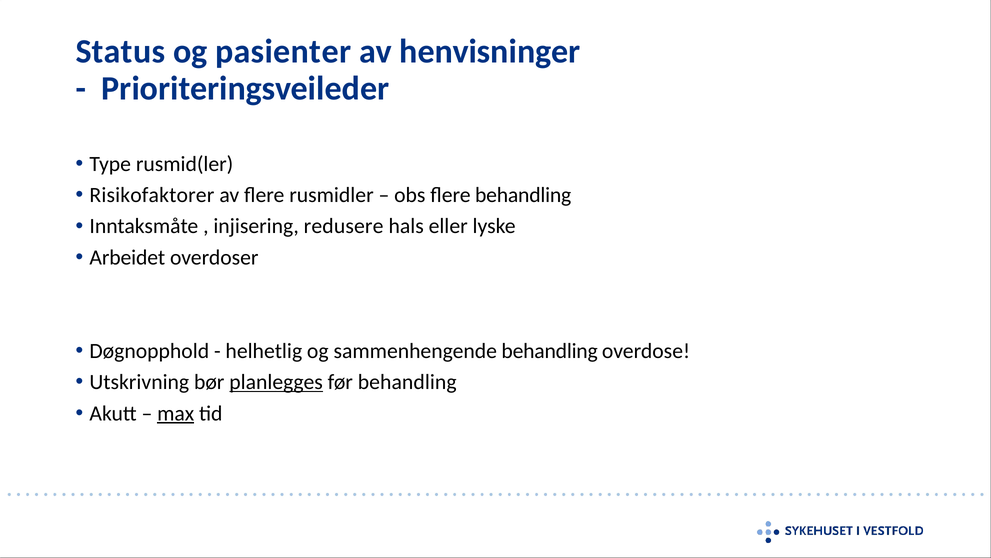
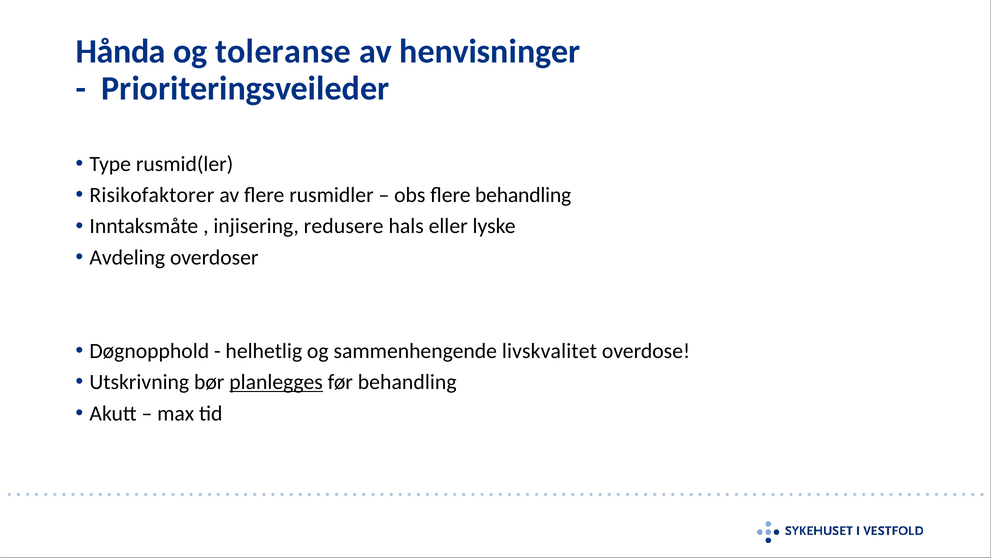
Status: Status -> Hånda
pasienter: pasienter -> toleranse
Arbeidet: Arbeidet -> Avdeling
sammenhengende behandling: behandling -> livskvalitet
max underline: present -> none
